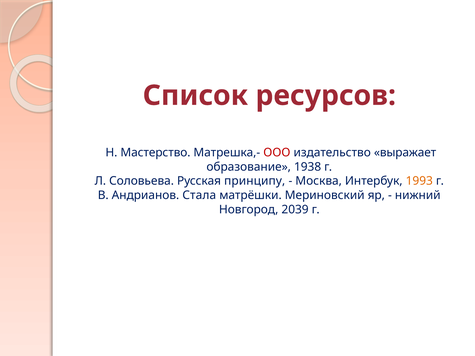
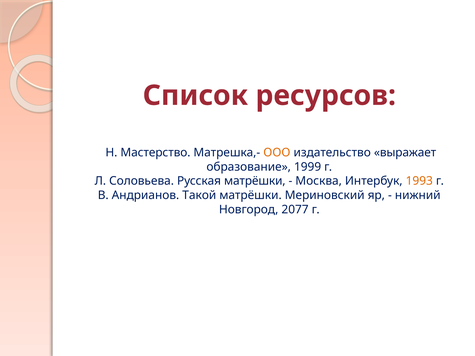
ООО colour: red -> orange
1938: 1938 -> 1999
Русская принципу: принципу -> матрёшки
Стала: Стала -> Такой
2039: 2039 -> 2077
